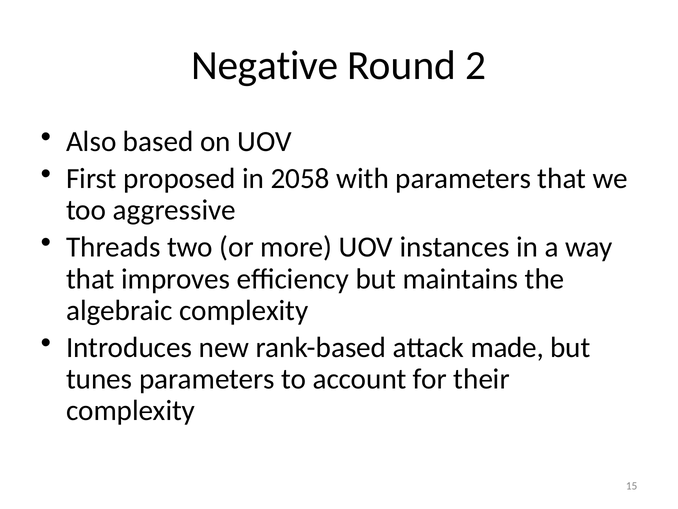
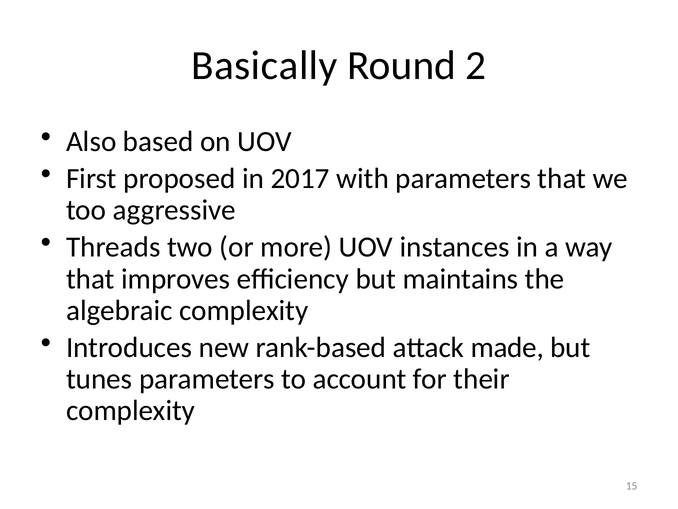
Negative: Negative -> Basically
2058: 2058 -> 2017
